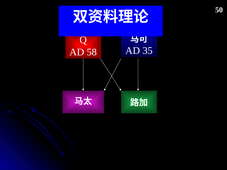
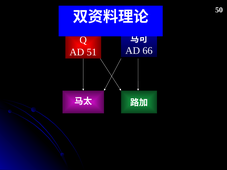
35: 35 -> 66
AD 58: 58 -> 51
